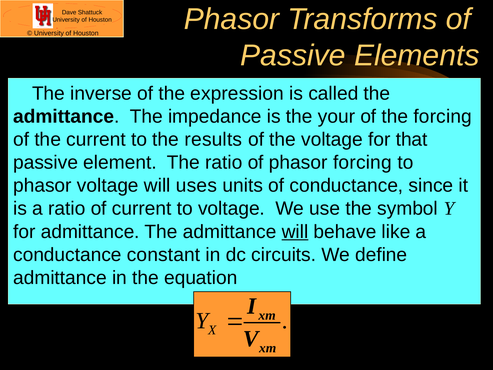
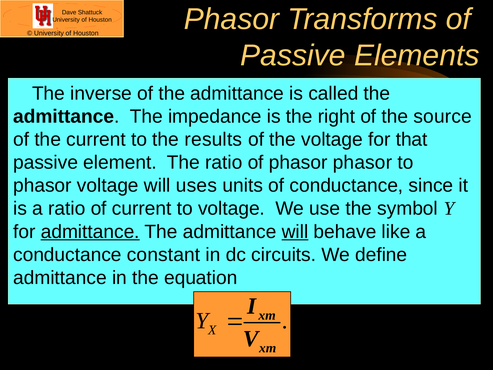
of the expression: expression -> admittance
your: your -> right
the forcing: forcing -> source
phasor forcing: forcing -> phasor
admittance at (90, 232) underline: none -> present
